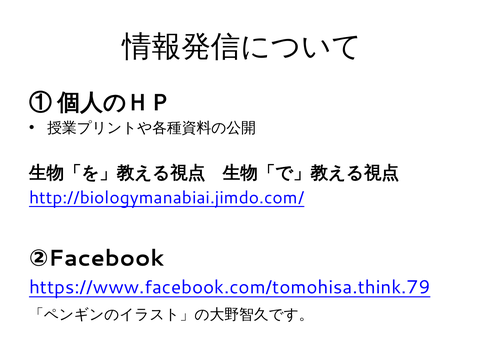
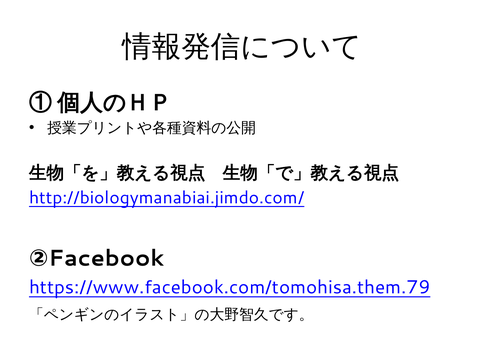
https://www.facebook.com/tomohisa.think.79: https://www.facebook.com/tomohisa.think.79 -> https://www.facebook.com/tomohisa.them.79
